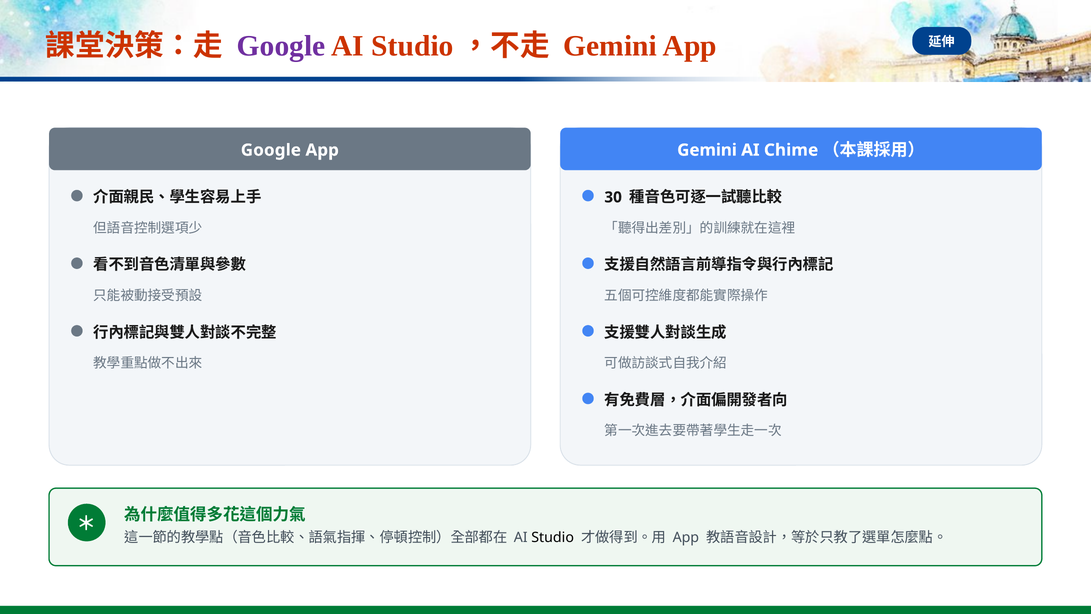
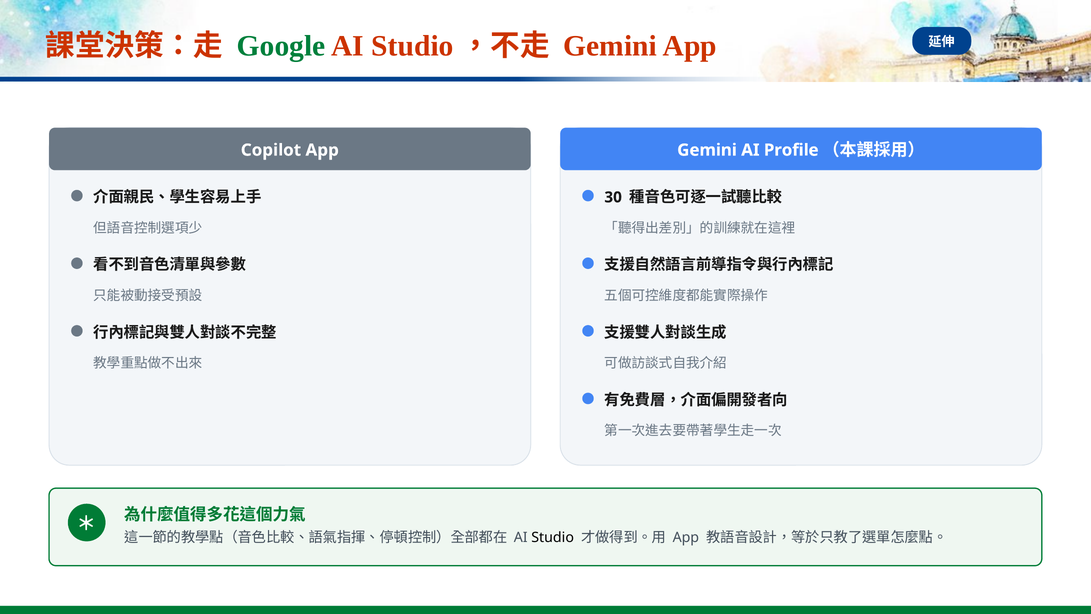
Google at (281, 46) colour: purple -> green
Google at (271, 150): Google -> Copilot
Chime: Chime -> Profile
